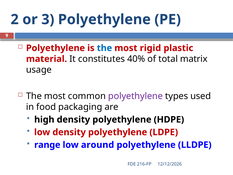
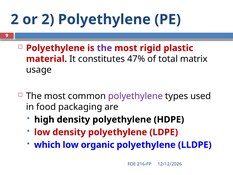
or 3: 3 -> 2
the at (104, 48) colour: blue -> purple
40%: 40% -> 47%
range: range -> which
around: around -> organic
